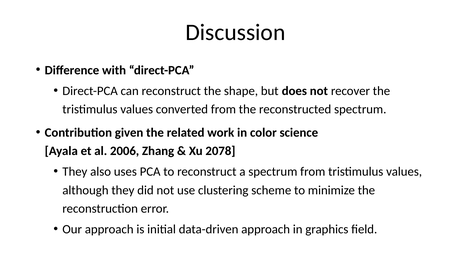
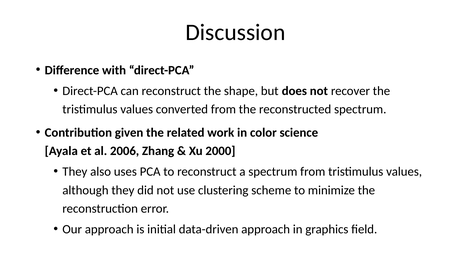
2078: 2078 -> 2000
